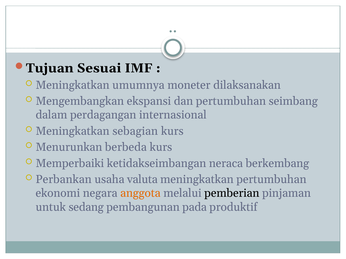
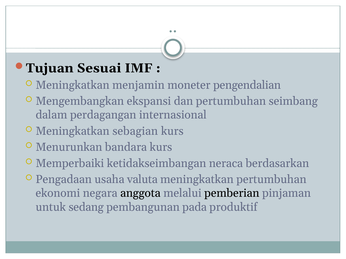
umumnya: umumnya -> menjamin
dilaksanakan: dilaksanakan -> pengendalian
berbeda: berbeda -> bandara
berkembang: berkembang -> berdasarkan
Perbankan: Perbankan -> Pengadaan
anggota colour: orange -> black
